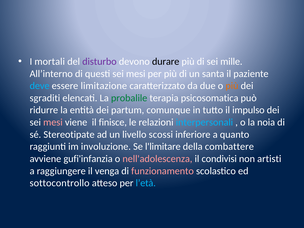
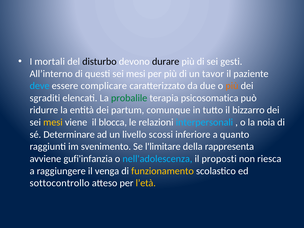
disturbo colour: purple -> black
mille: mille -> gesti
santa: santa -> tavor
limitazione: limitazione -> complicare
impulso: impulso -> bizzarro
mesi at (53, 122) colour: pink -> yellow
finisce: finisce -> blocca
Stereotipate: Stereotipate -> Determinare
involuzione: involuzione -> svenimento
combattere: combattere -> rappresenta
nell'adolescenza colour: pink -> light blue
condivisi: condivisi -> proposti
artisti: artisti -> riesca
funzionamento colour: pink -> yellow
l’età colour: light blue -> yellow
